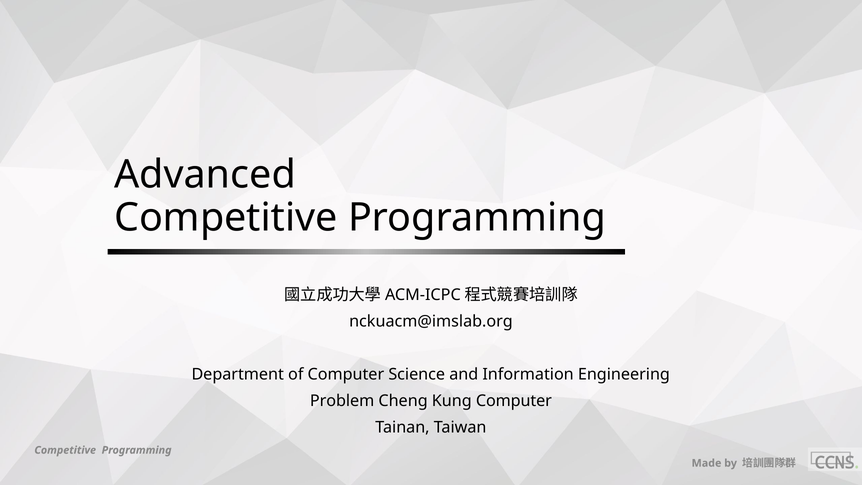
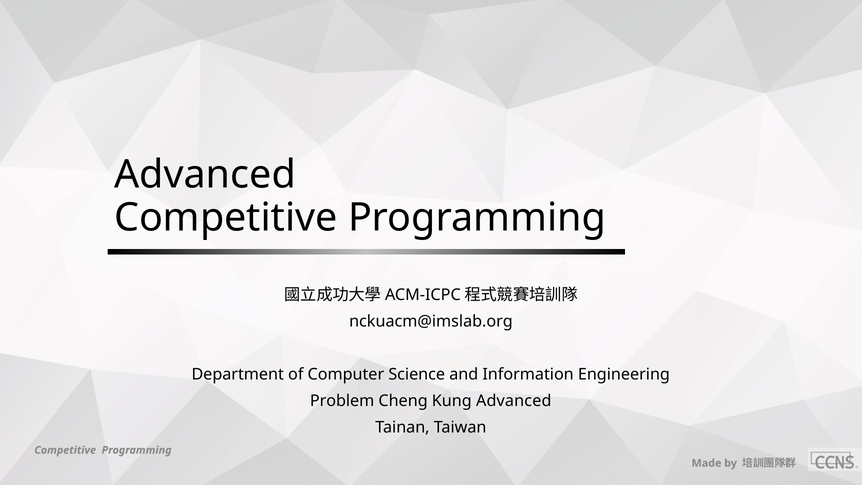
Kung Computer: Computer -> Advanced
